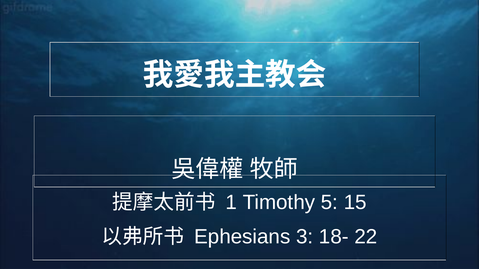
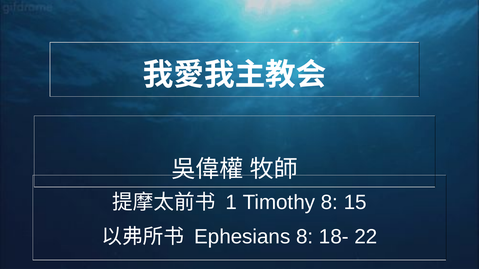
Timothy 5: 5 -> 8
Ephesians 3: 3 -> 8
